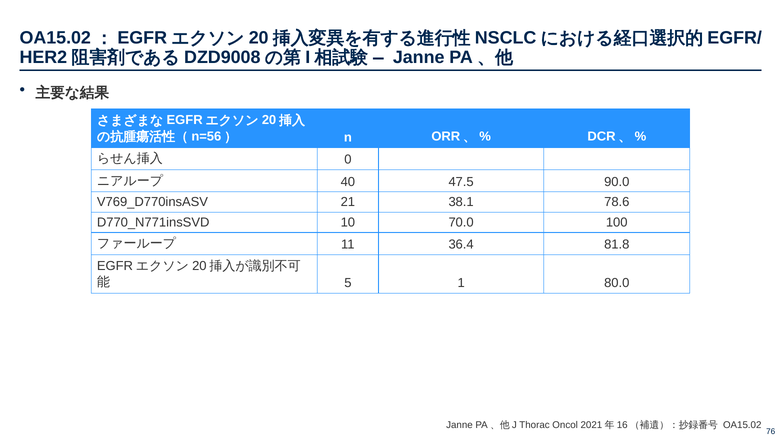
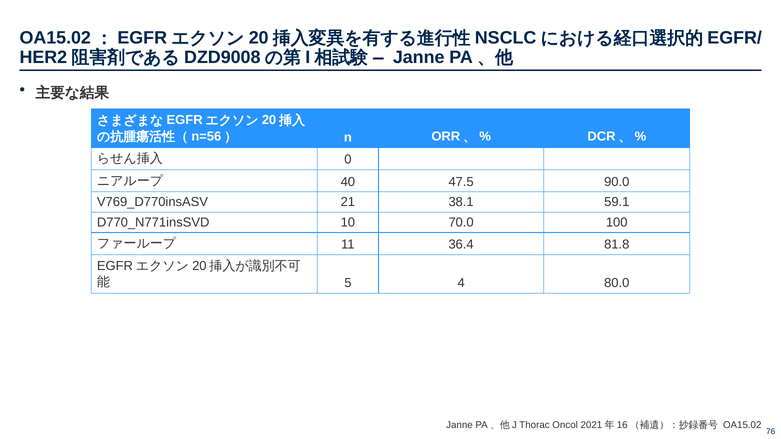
78.6: 78.6 -> 59.1
1: 1 -> 4
